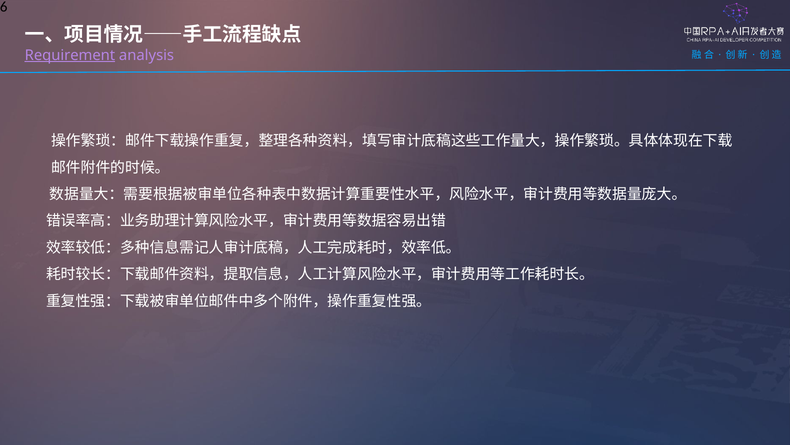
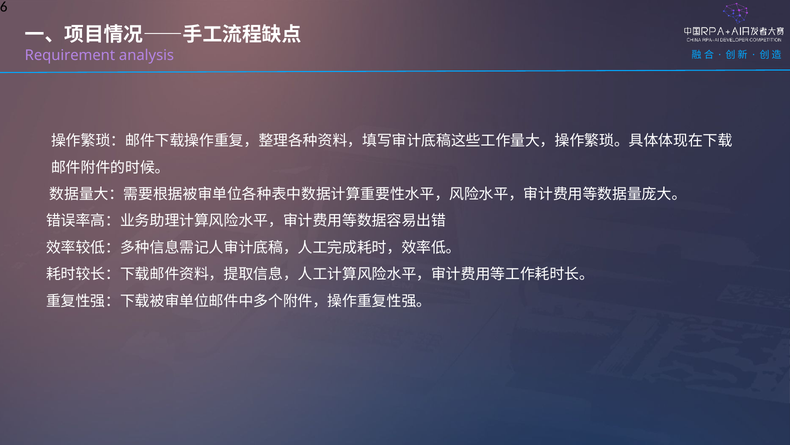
Requirement underline: present -> none
